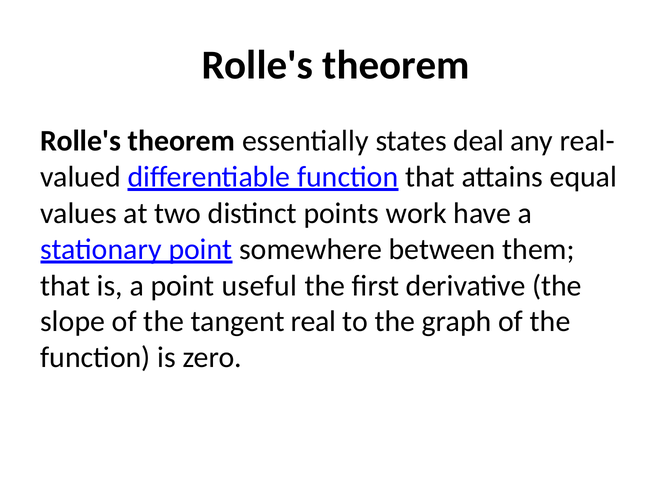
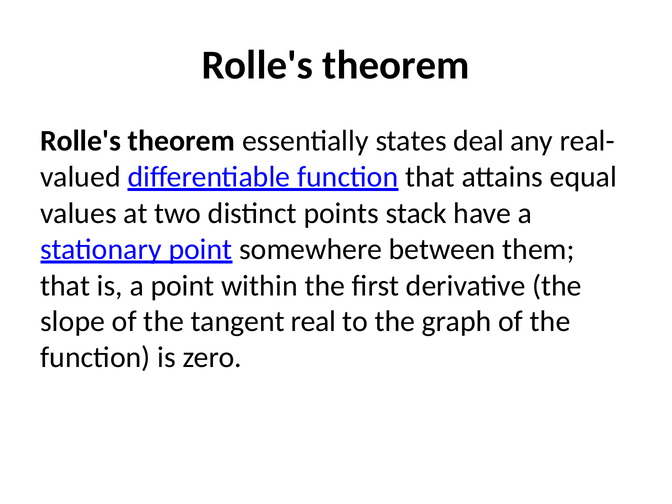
work: work -> stack
useful: useful -> within
